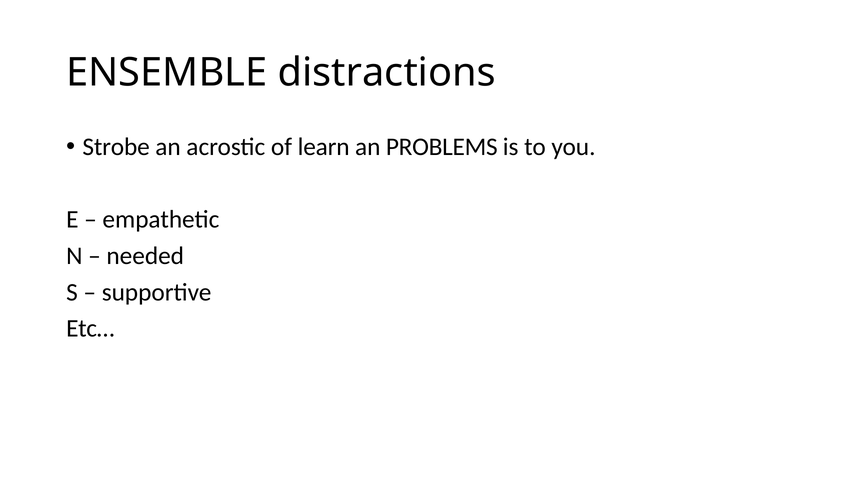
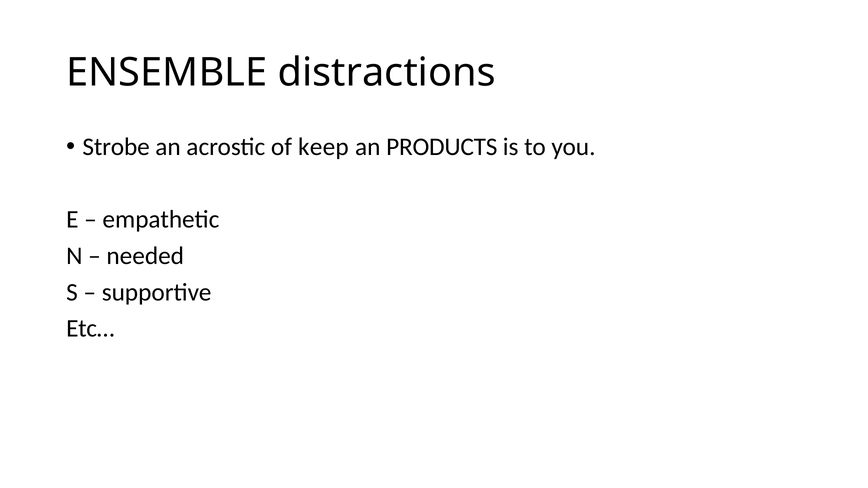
learn: learn -> keep
PROBLEMS: PROBLEMS -> PRODUCTS
